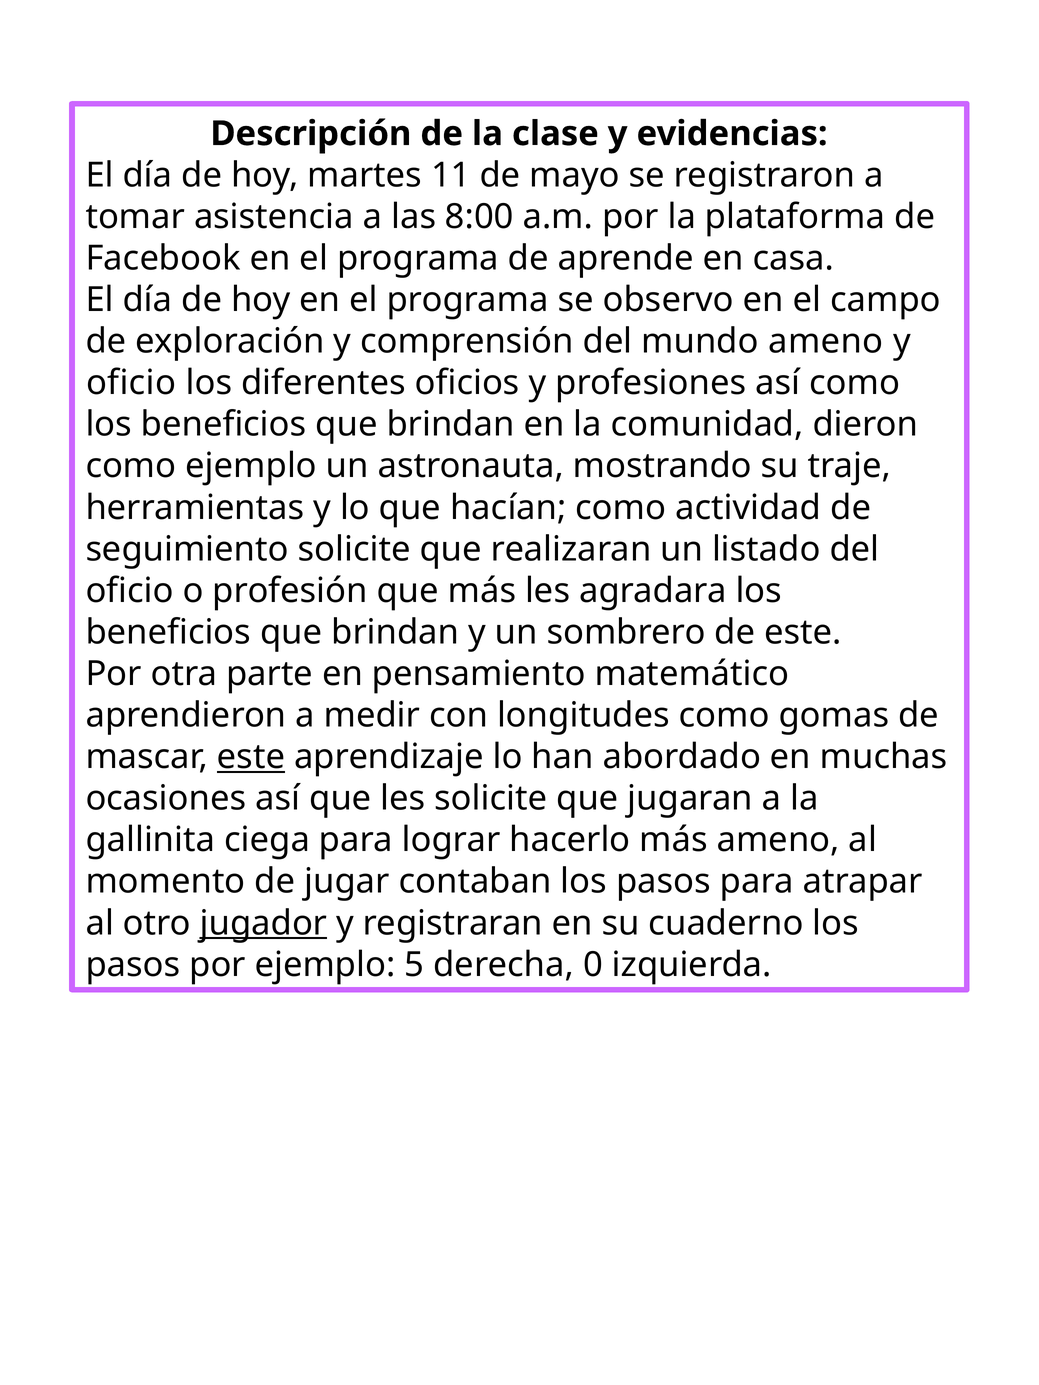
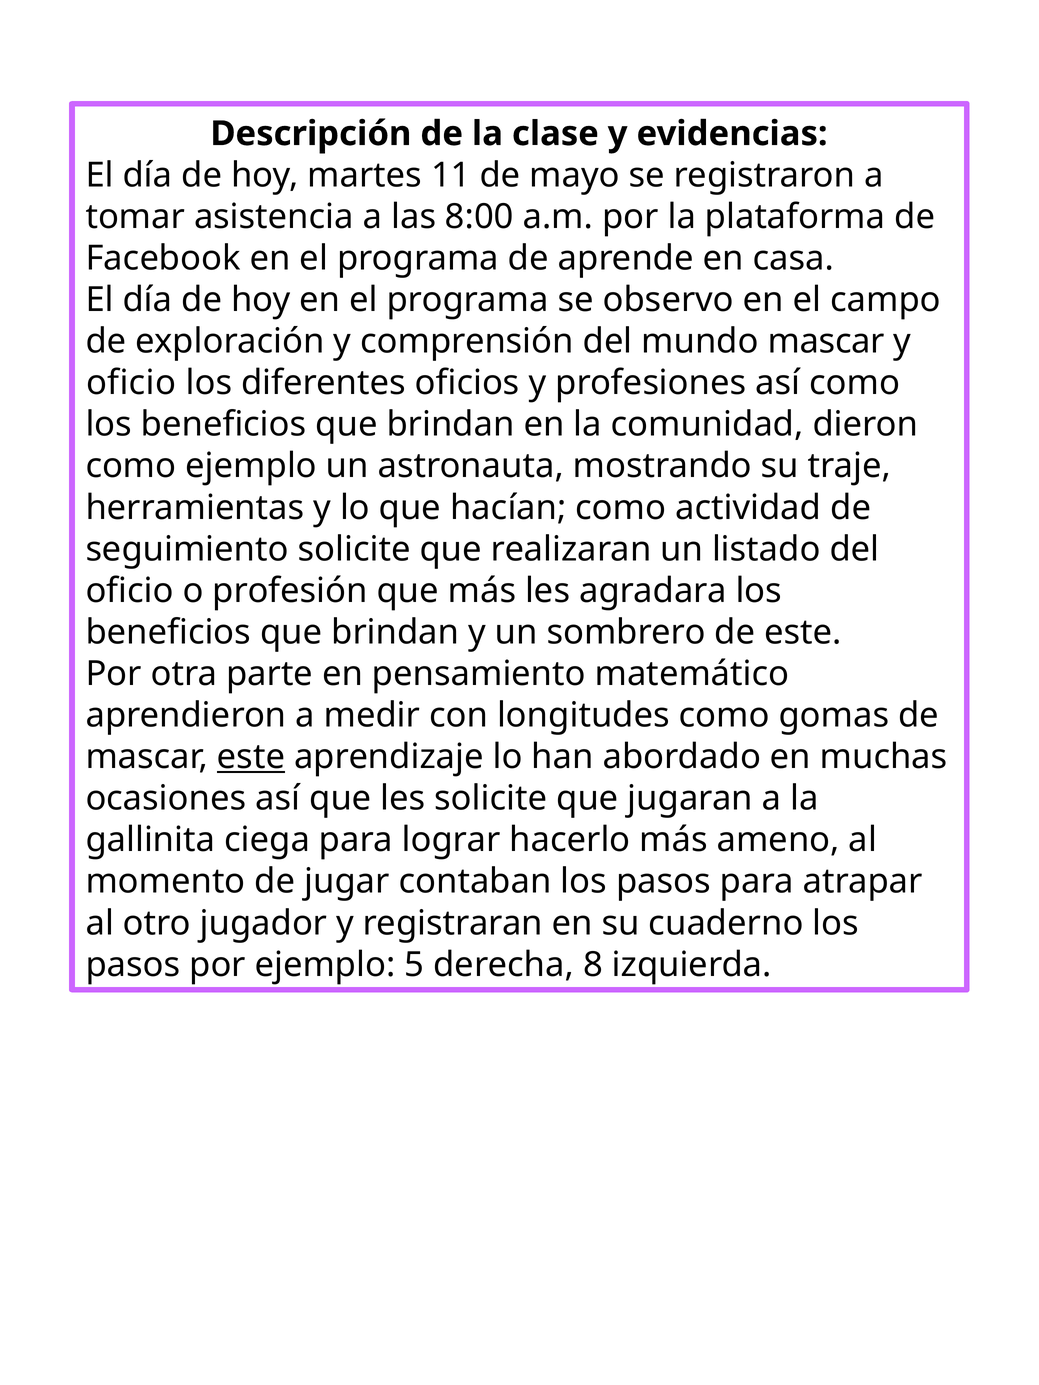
mundo ameno: ameno -> mascar
jugador underline: present -> none
0: 0 -> 8
